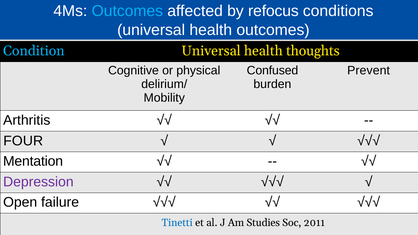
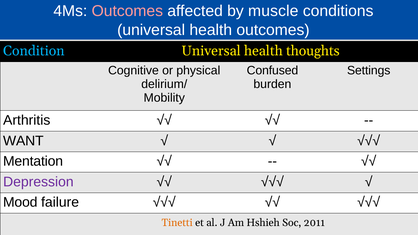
Outcomes at (127, 11) colour: light blue -> pink
refocus: refocus -> muscle
Prevent: Prevent -> Settings
FOUR: FOUR -> WANT
Open: Open -> Mood
Tinetti colour: blue -> orange
Studies: Studies -> Hshieh
